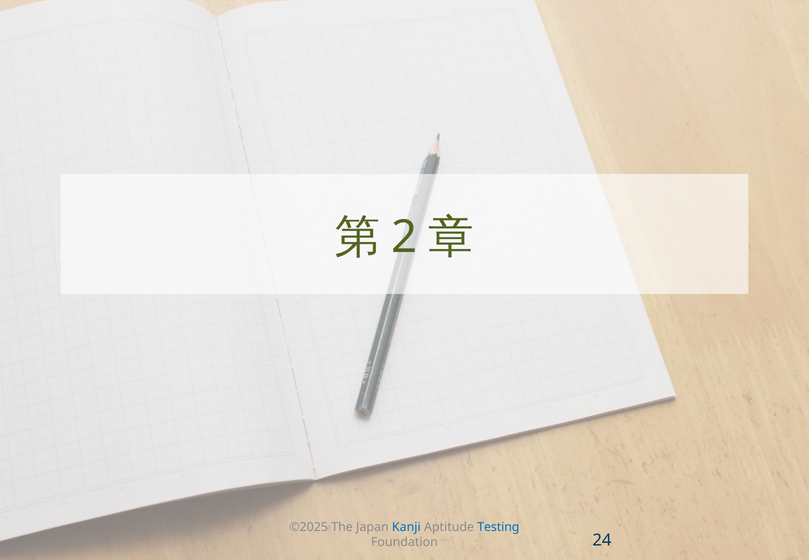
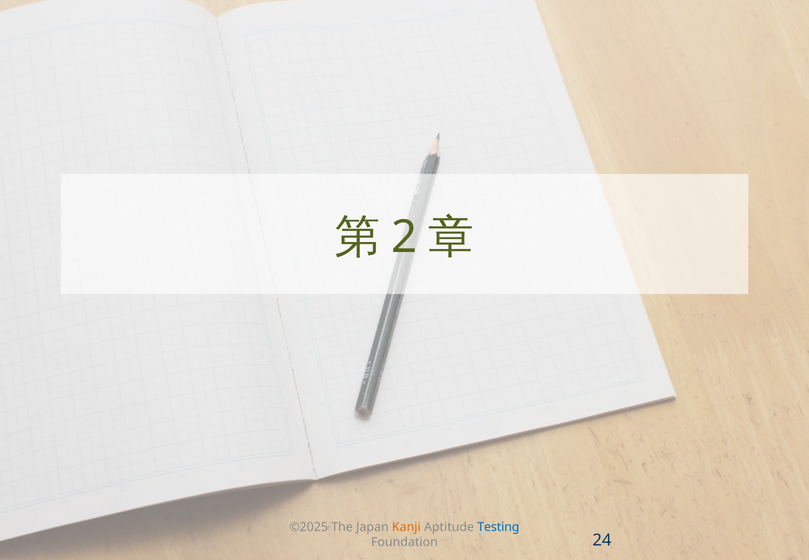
Kanji colour: blue -> orange
